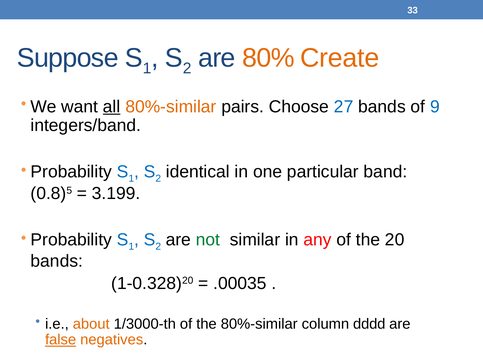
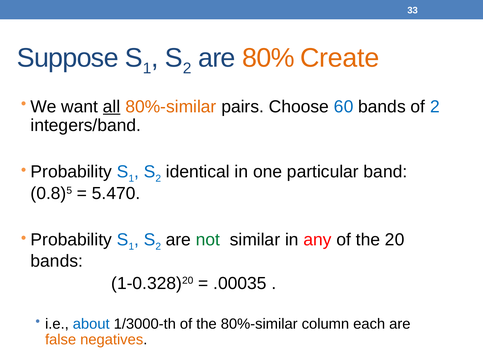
27: 27 -> 60
of 9: 9 -> 2
3.199: 3.199 -> 5.470
about colour: orange -> blue
dddd: dddd -> each
false underline: present -> none
